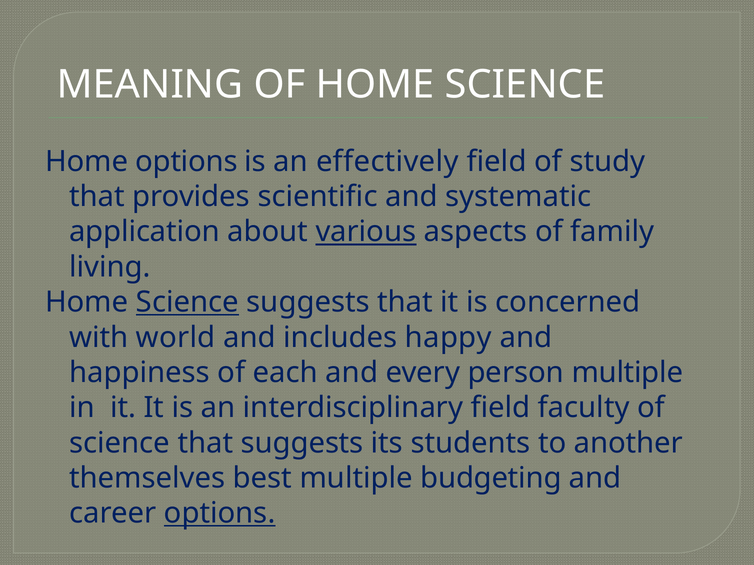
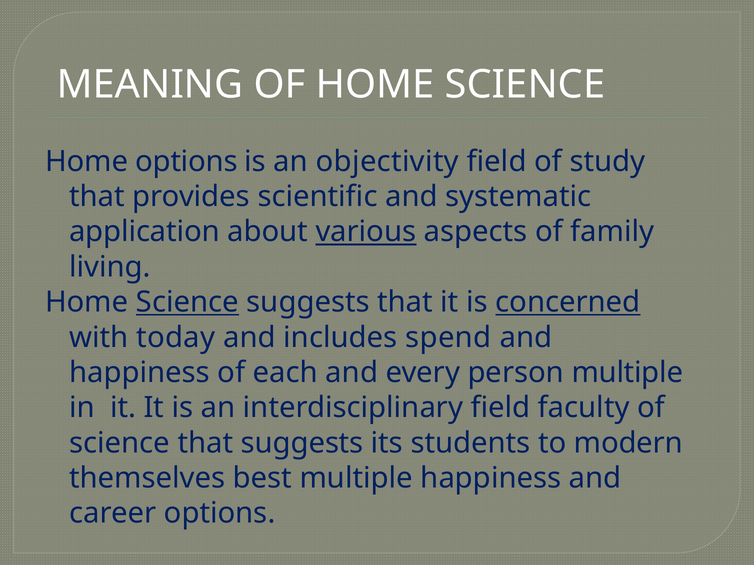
effectively: effectively -> objectivity
concerned underline: none -> present
world: world -> today
happy: happy -> spend
another: another -> modern
multiple budgeting: budgeting -> happiness
options at (220, 514) underline: present -> none
